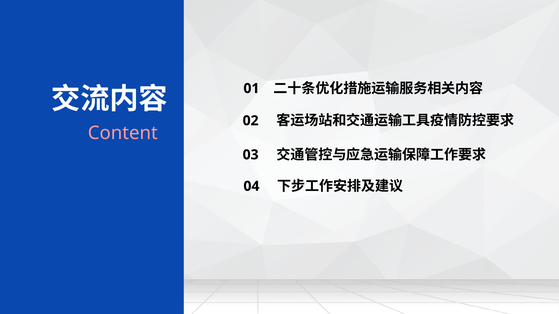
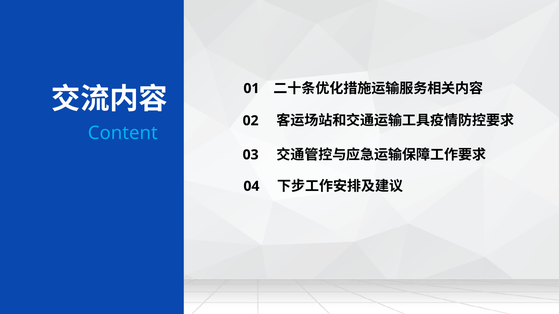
Content colour: pink -> light blue
